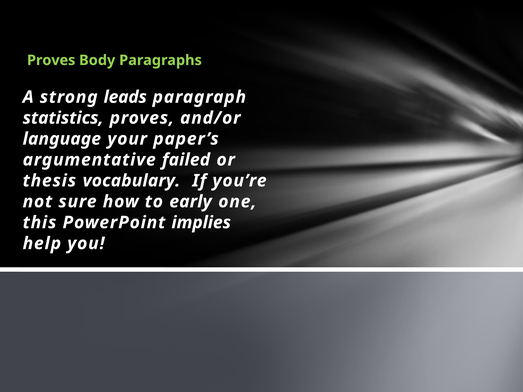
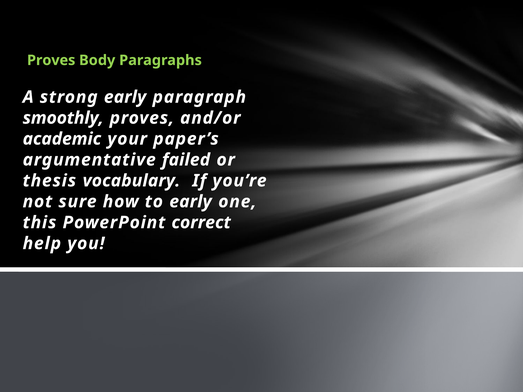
strong leads: leads -> early
statistics: statistics -> smoothly
language: language -> academic
implies: implies -> correct
